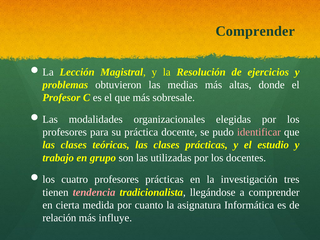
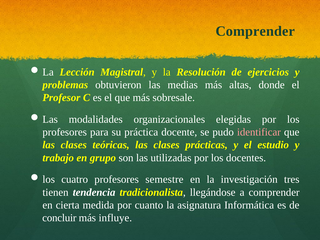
profesores prácticas: prácticas -> semestre
tendencia colour: pink -> white
relación: relación -> concluir
